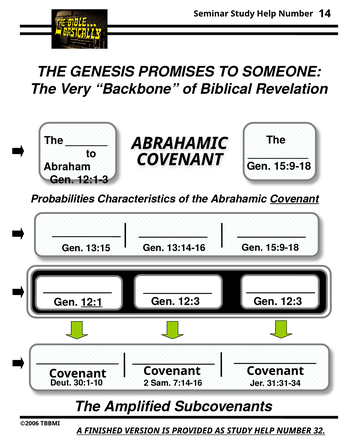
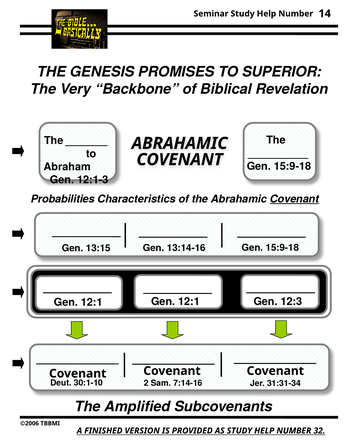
SOMEONE: SOMEONE -> SUPERIOR
12:3 at (189, 301): 12:3 -> 12:1
12:1 at (92, 302) underline: present -> none
